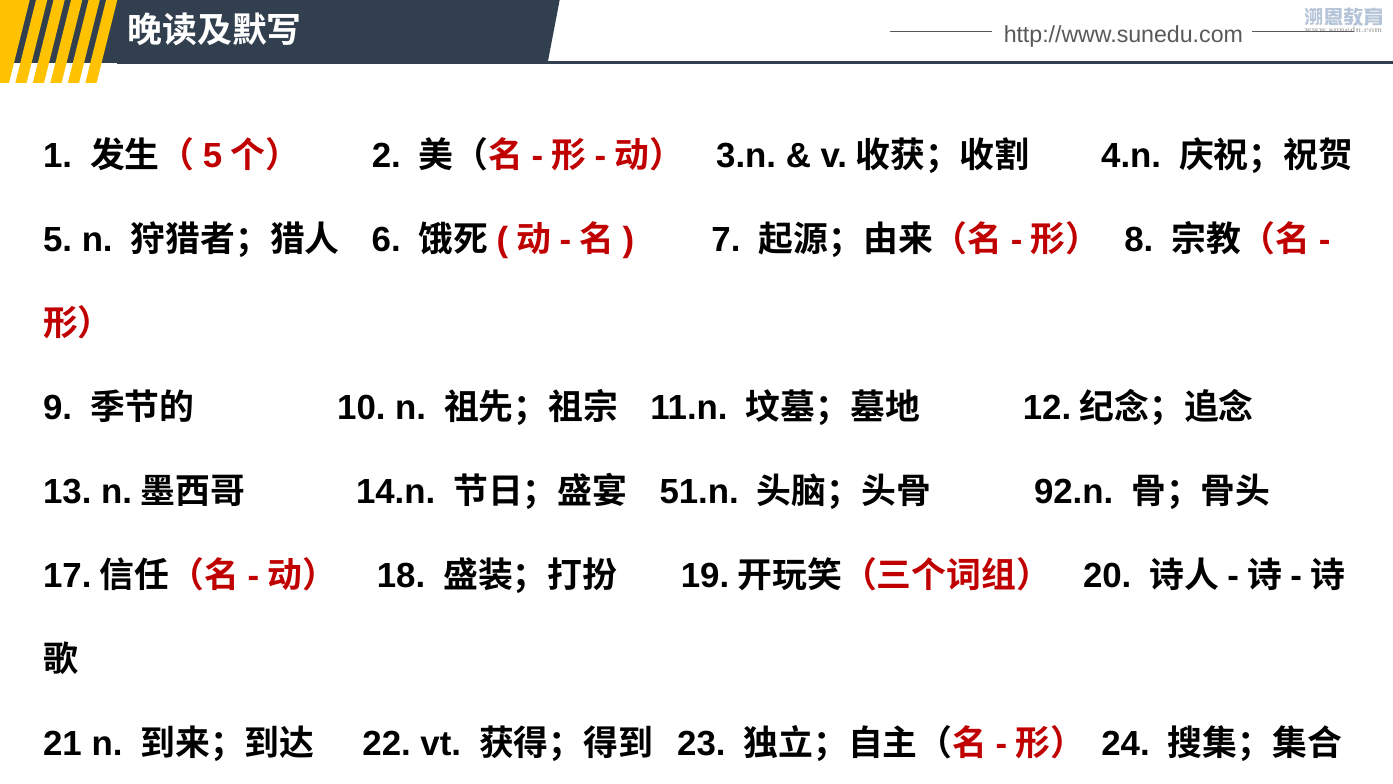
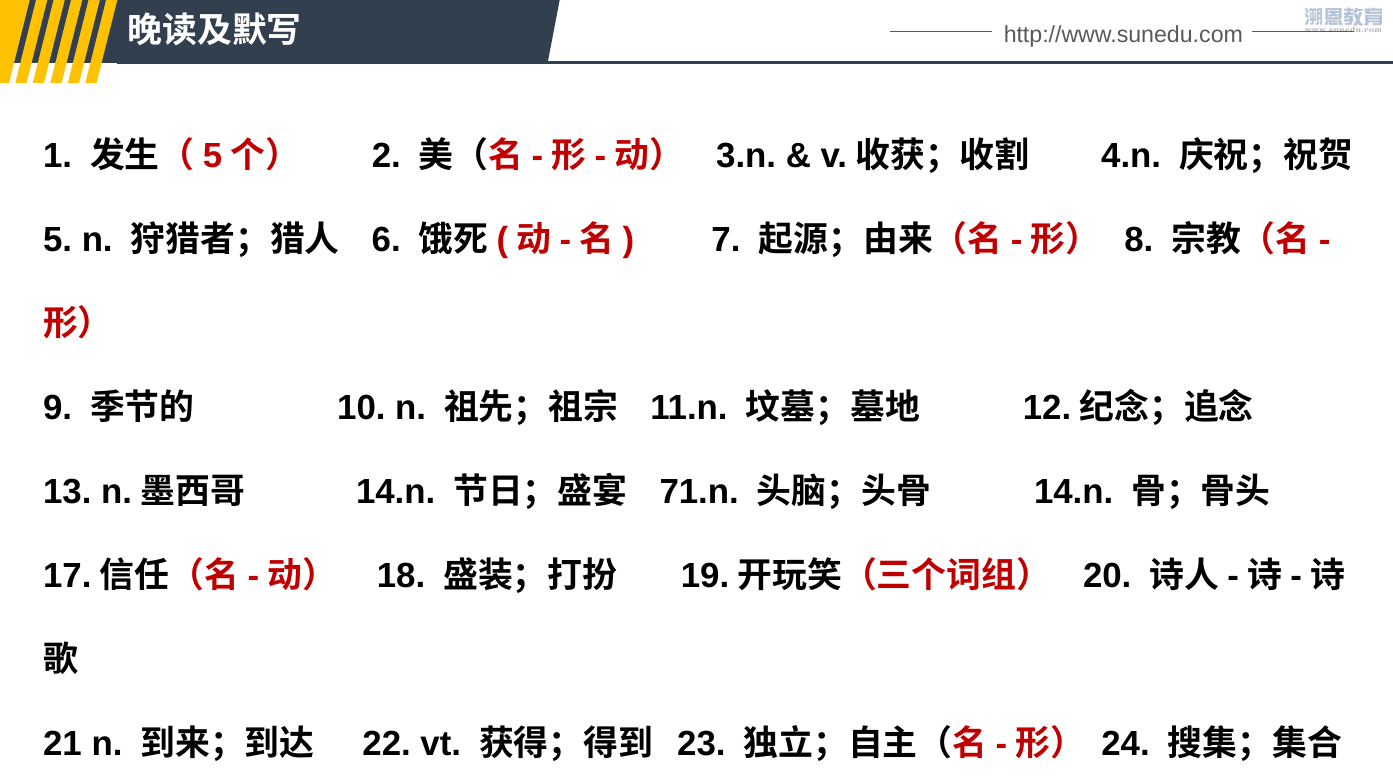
51.n: 51.n -> 71.n
92.n at (1074, 492): 92.n -> 14.n
